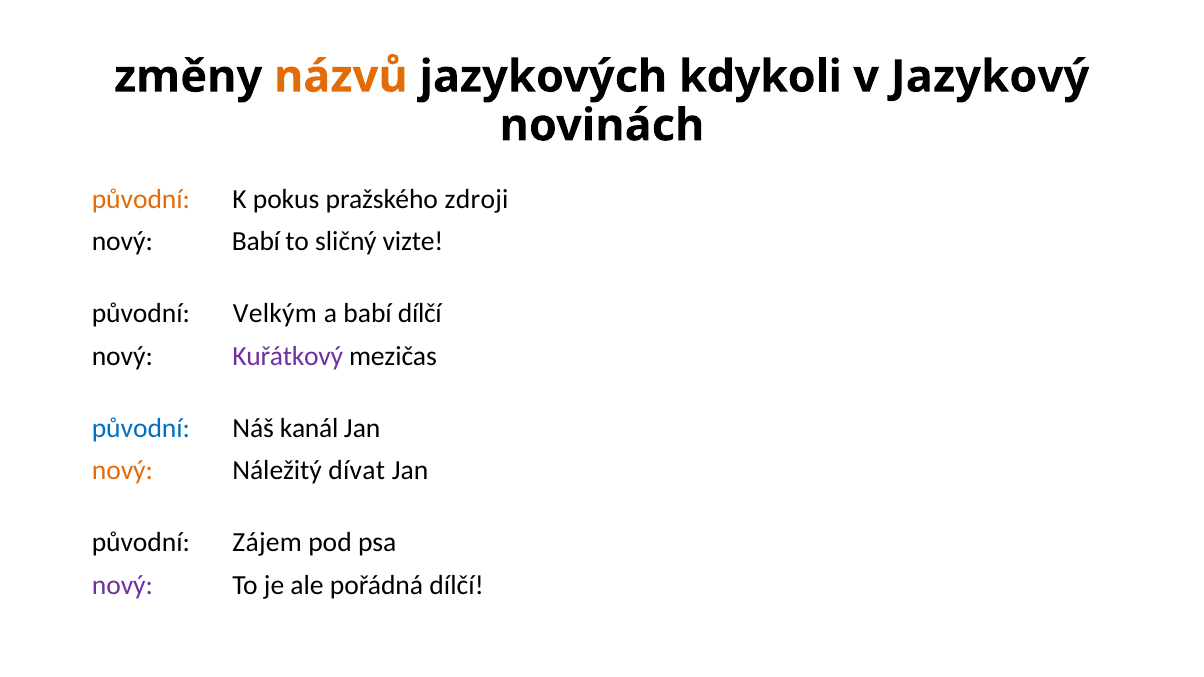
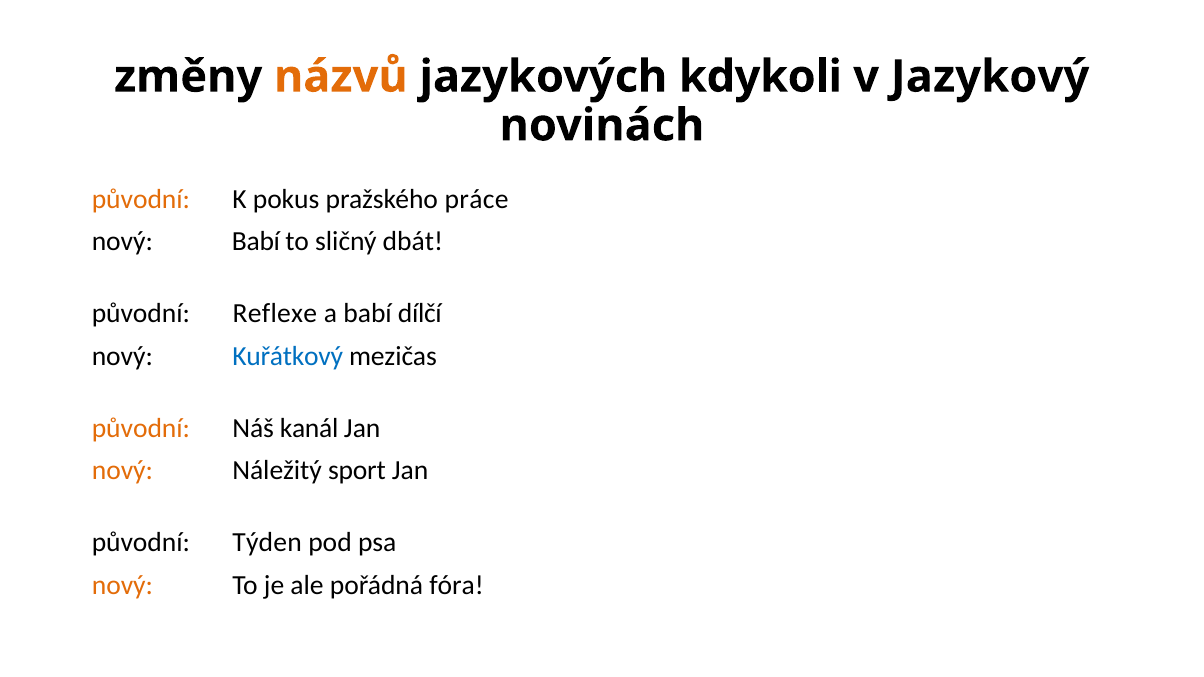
zdroji: zdroji -> práce
vizte: vizte -> dbát
Velkým: Velkým -> Reflexe
Kuřátkový colour: purple -> blue
původní at (141, 428) colour: blue -> orange
dívat: dívat -> sport
Zájem: Zájem -> Týden
nový at (122, 585) colour: purple -> orange
pořádná dílčí: dílčí -> fóra
